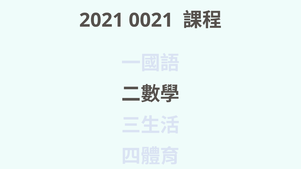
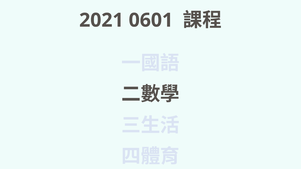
0021: 0021 -> 0601
